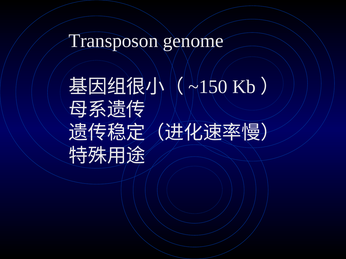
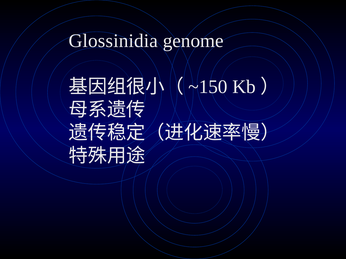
Transposon: Transposon -> Glossinidia
